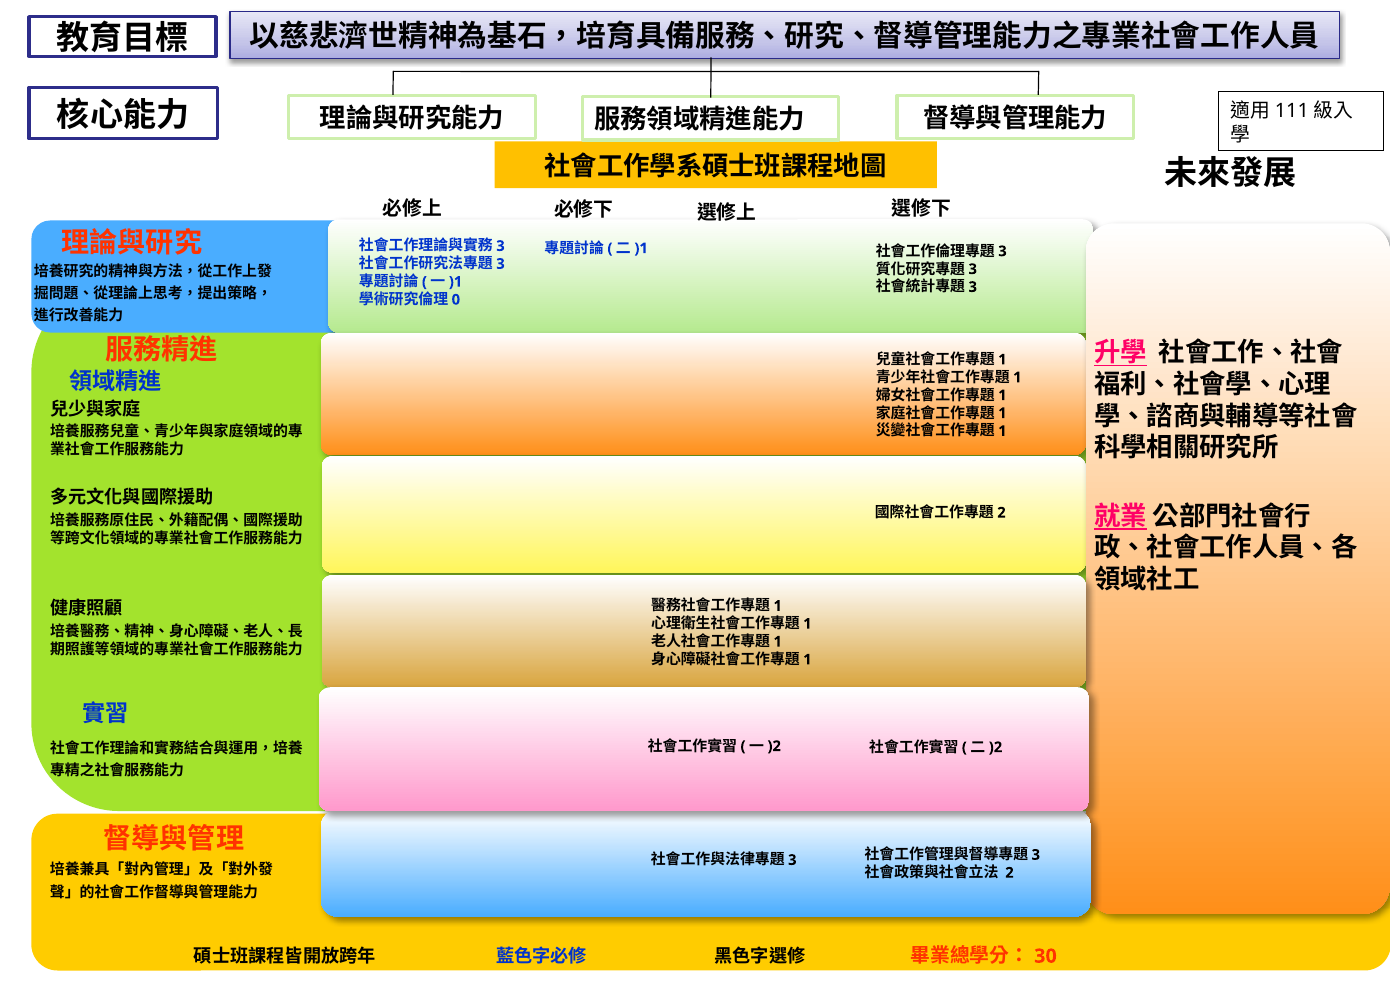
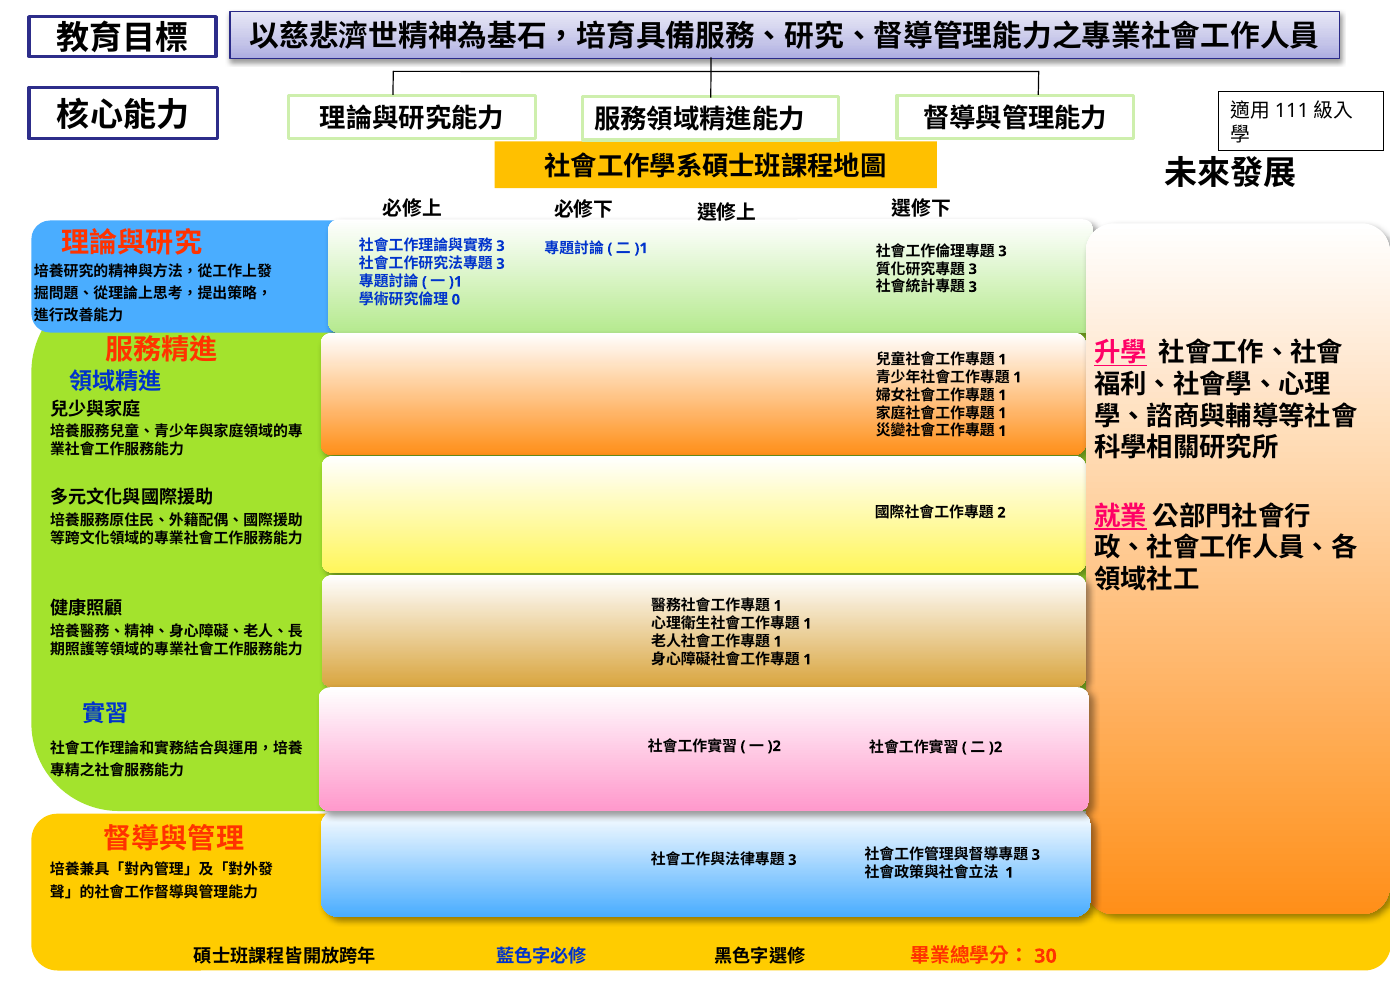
2: 2 -> 1
